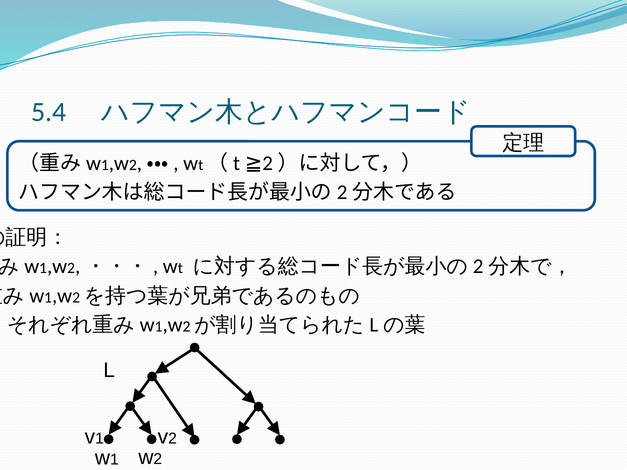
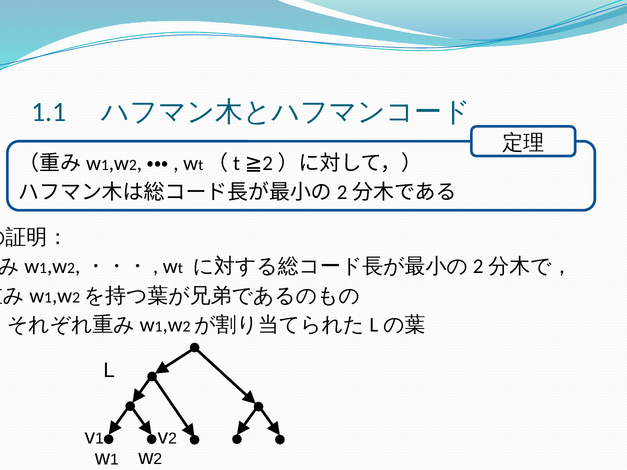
5.4: 5.4 -> 1.1
